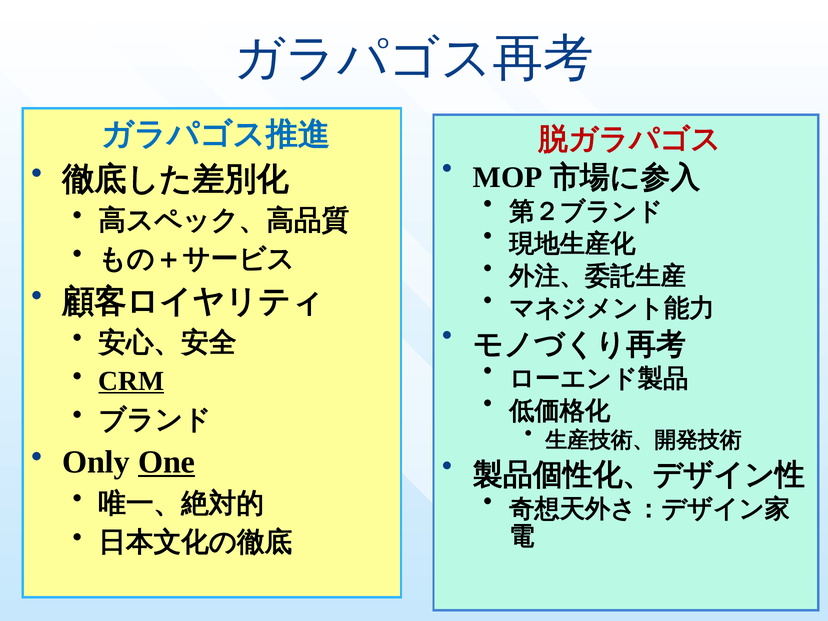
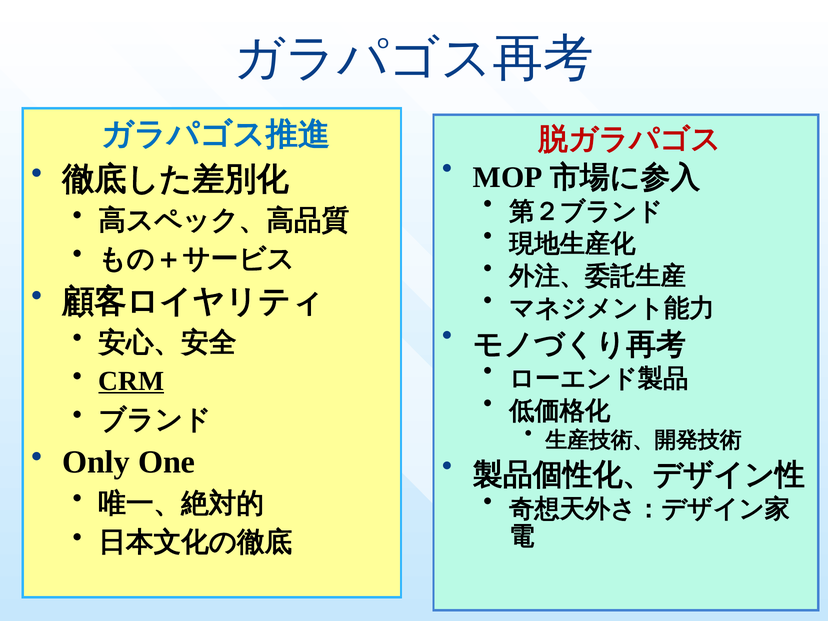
One underline: present -> none
